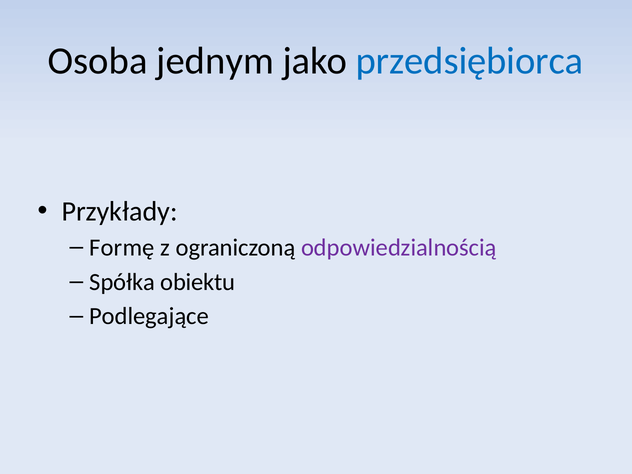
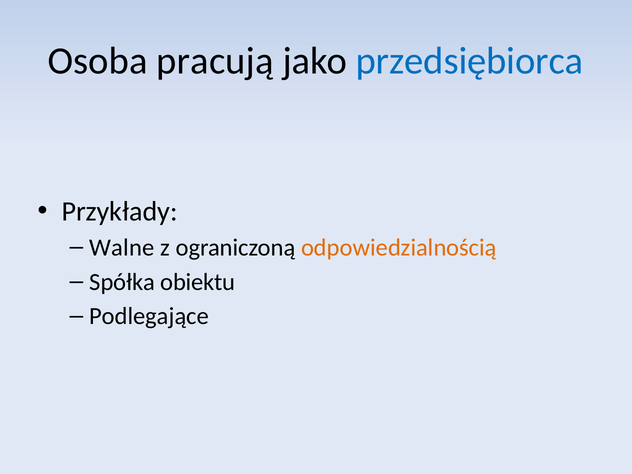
jednym: jednym -> pracują
Formę: Formę -> Walne
odpowiedzialnością colour: purple -> orange
